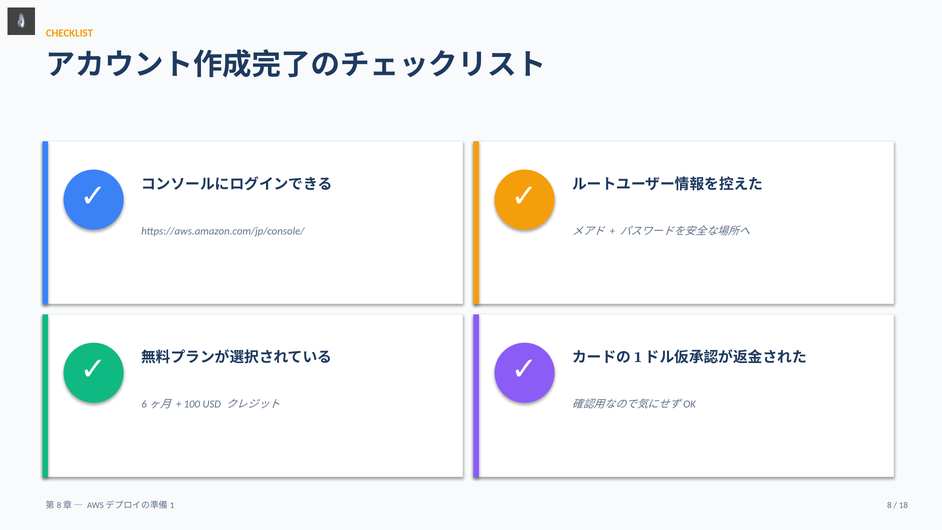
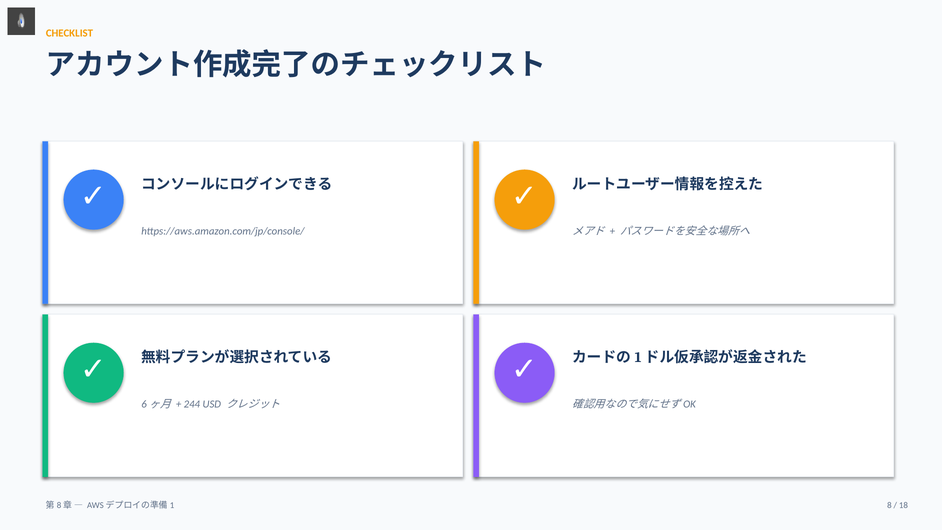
100: 100 -> 244
